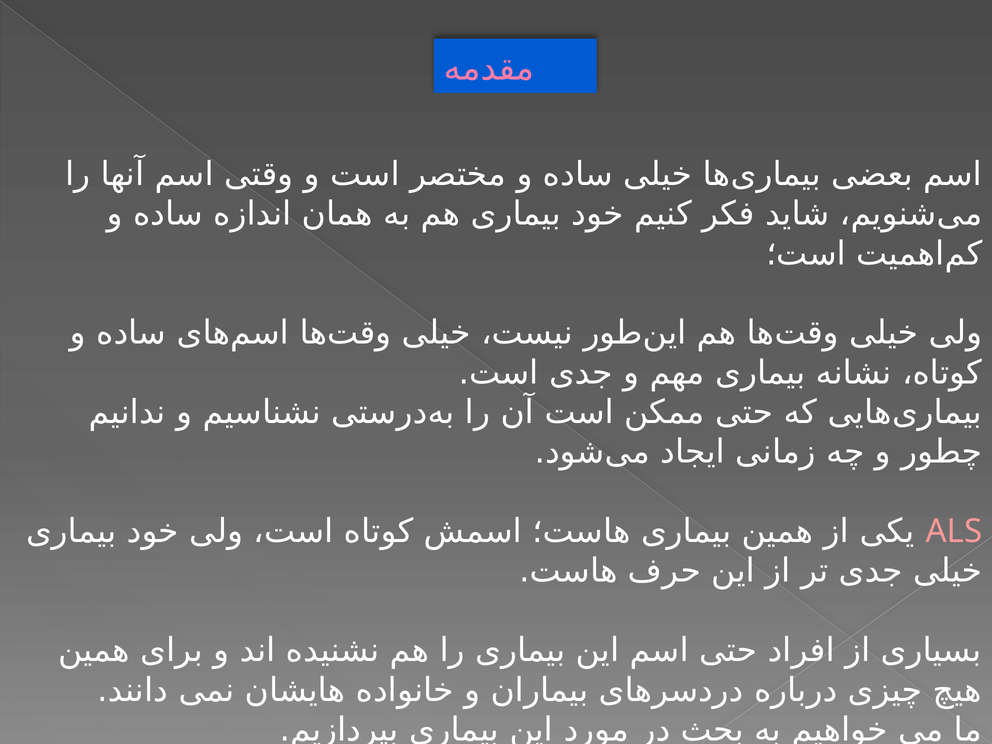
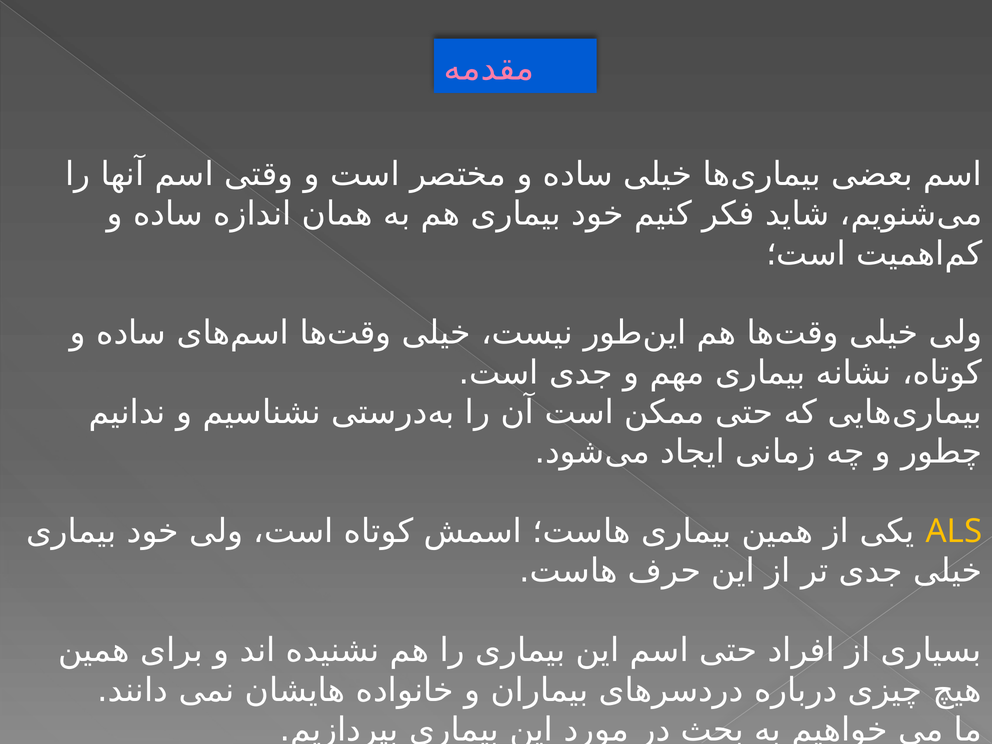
ALS colour: pink -> yellow
